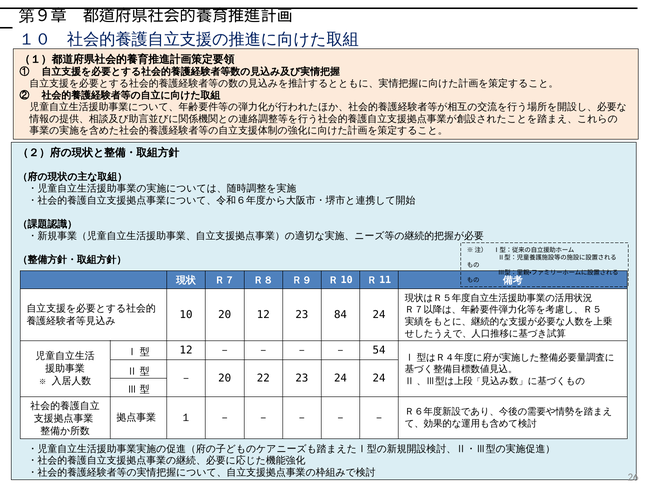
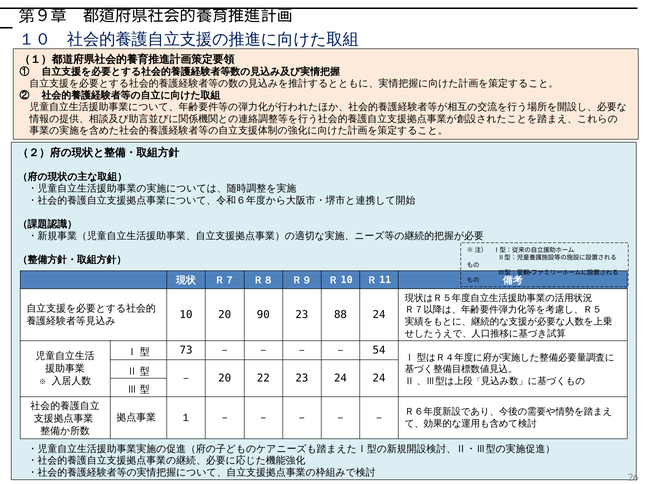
20 12: 12 -> 90
84: 84 -> 88
12 at (186, 350): 12 -> 73
